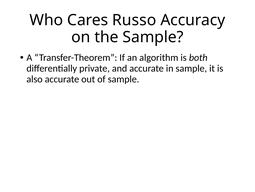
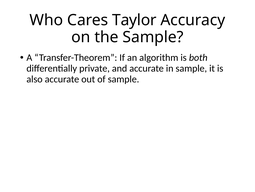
Russo: Russo -> Taylor
